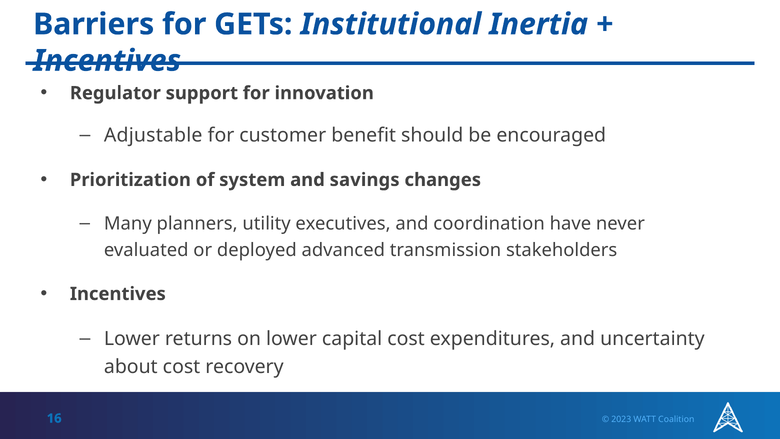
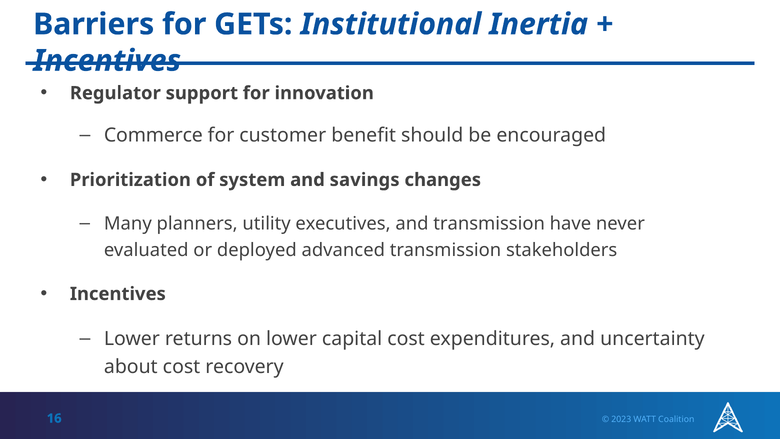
Adjustable: Adjustable -> Commerce
and coordination: coordination -> transmission
